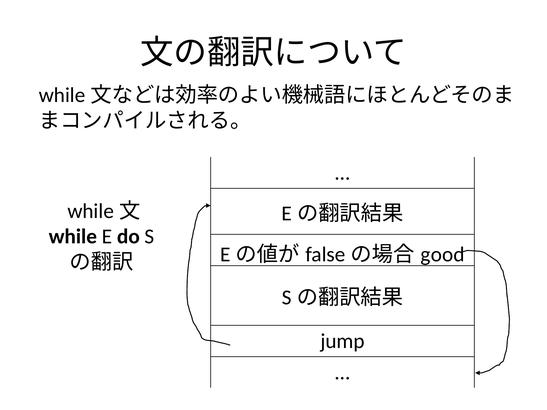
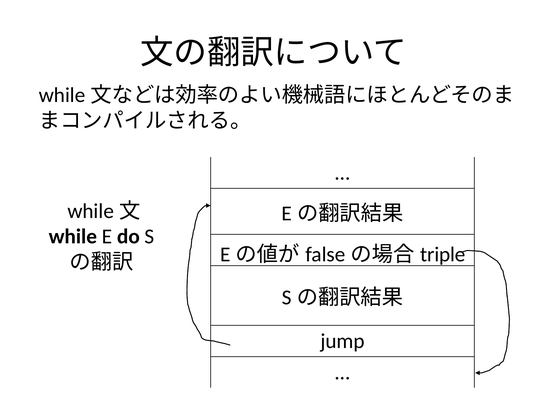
good: good -> triple
